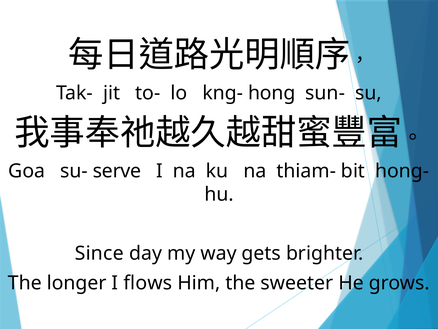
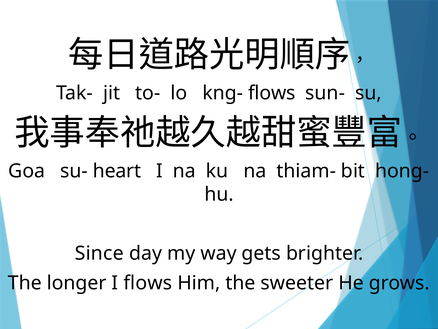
kng- hong: hong -> flows
serve: serve -> heart
